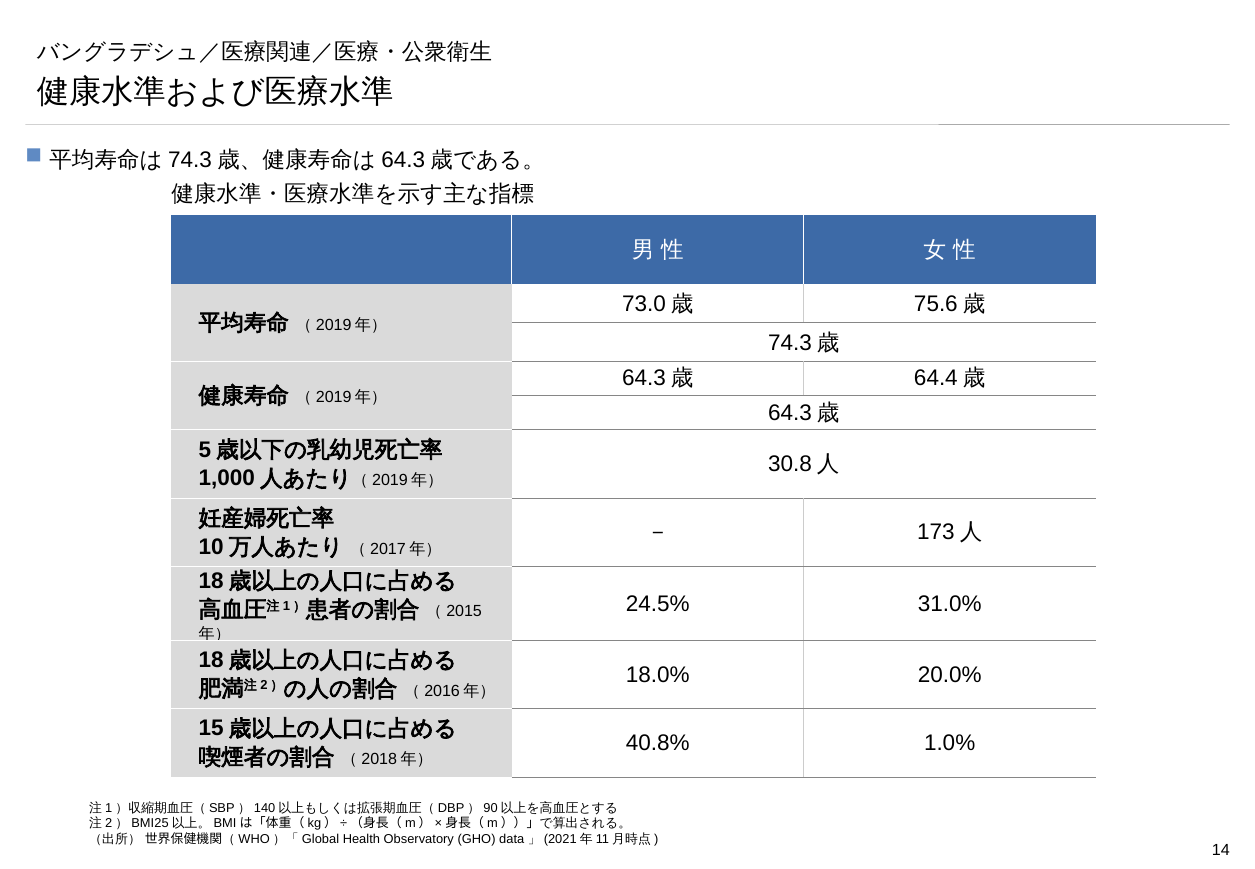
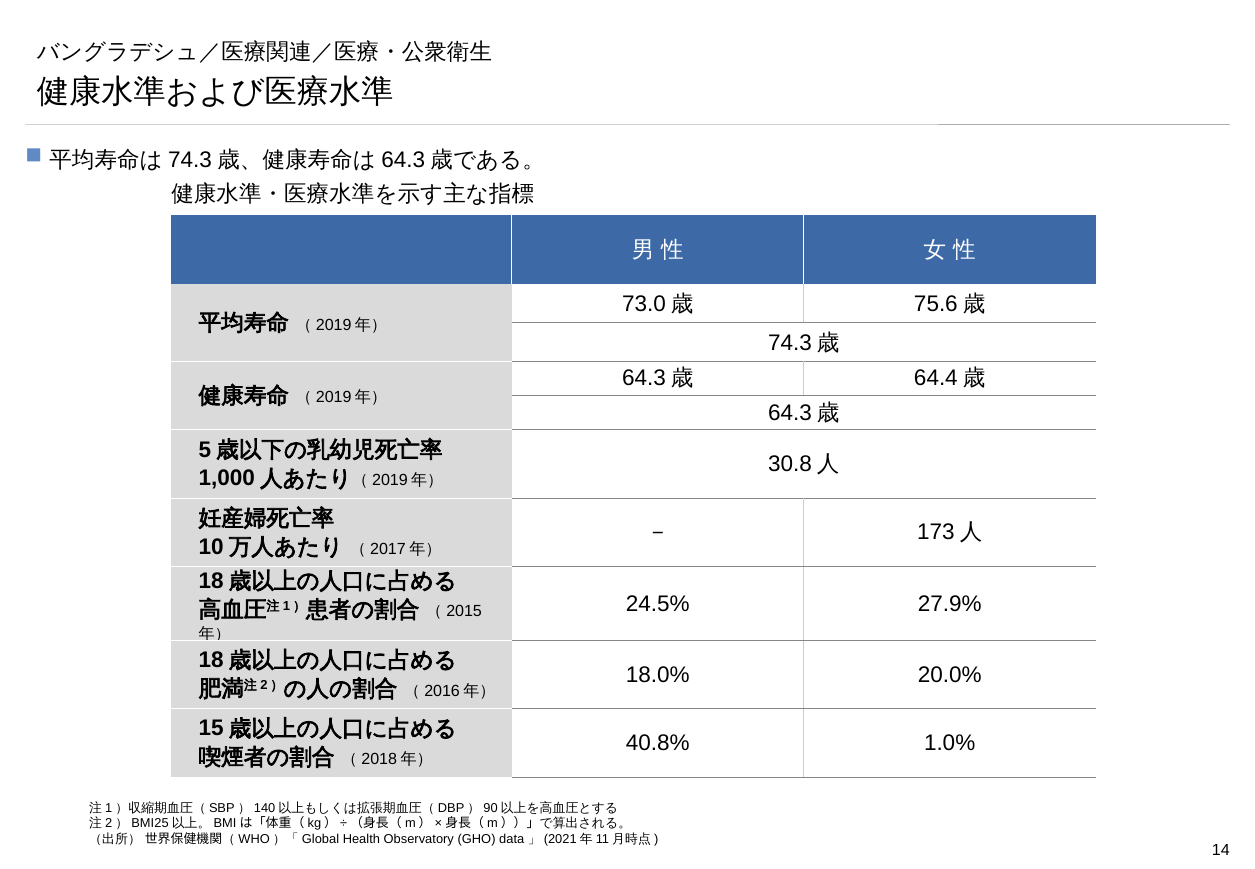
31.0%: 31.0% -> 27.9%
